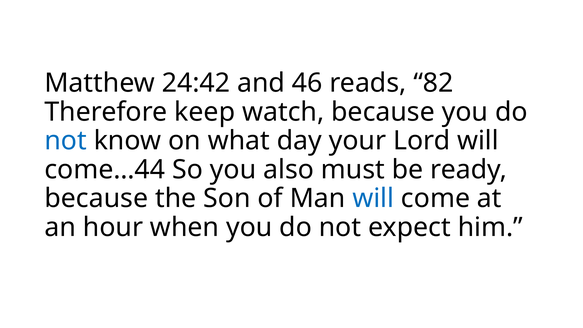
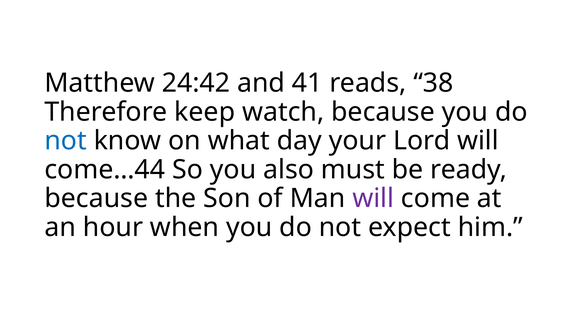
46: 46 -> 41
82: 82 -> 38
will at (373, 198) colour: blue -> purple
